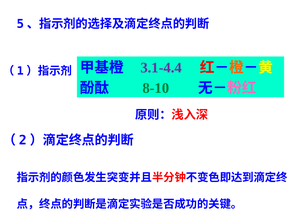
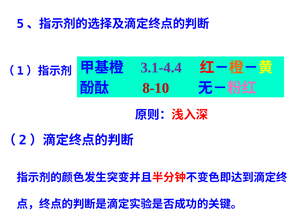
8-10 colour: green -> red
